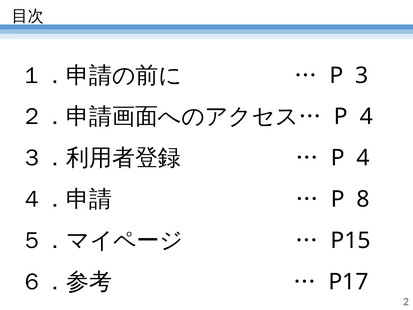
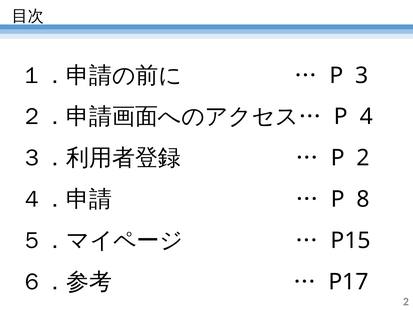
4 at (363, 158): 4 -> 2
